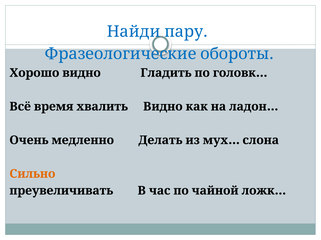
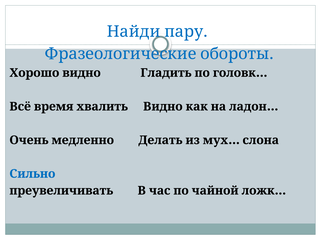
Сильно colour: orange -> blue
